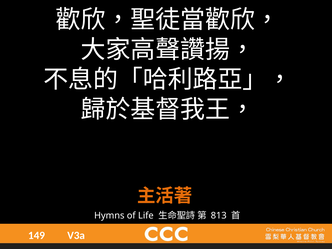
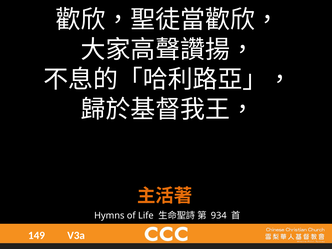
813: 813 -> 934
